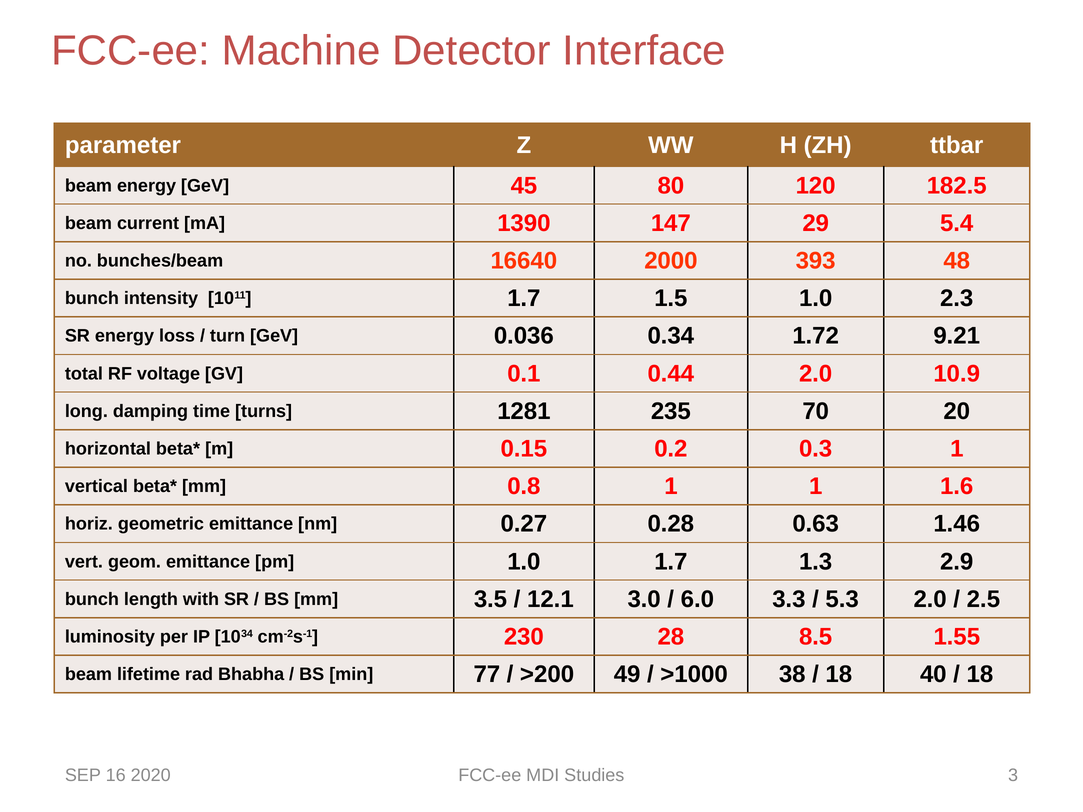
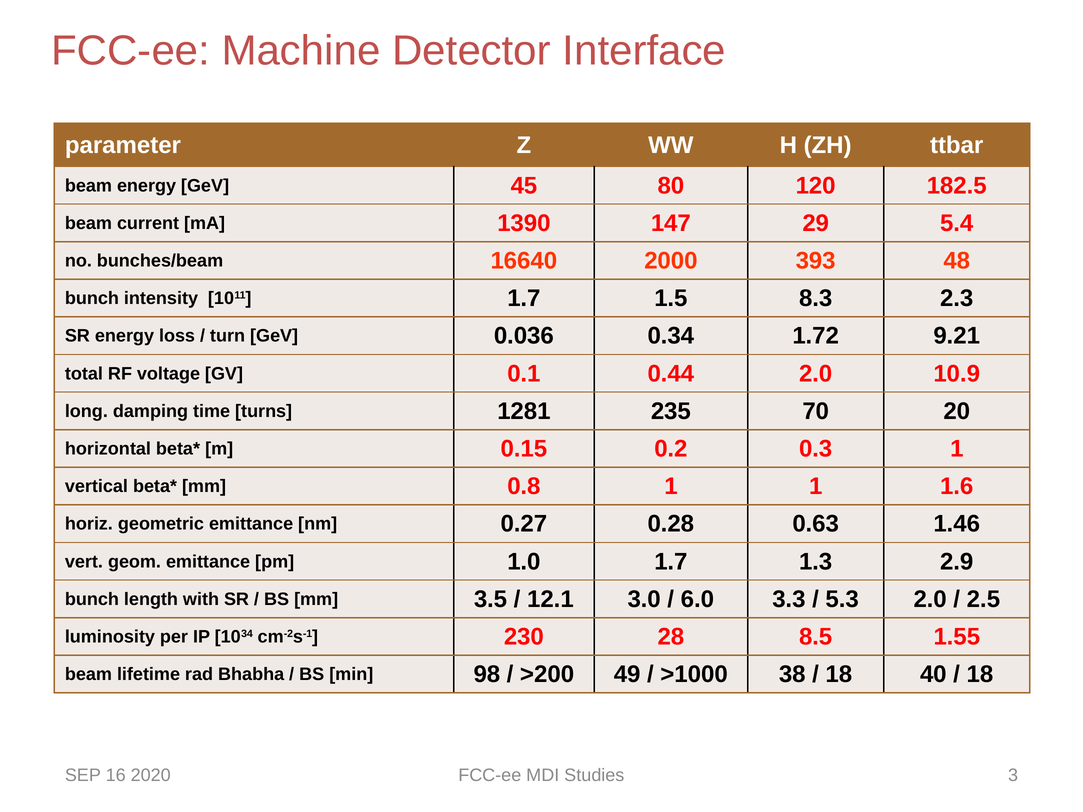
1.5 1.0: 1.0 -> 8.3
77: 77 -> 98
